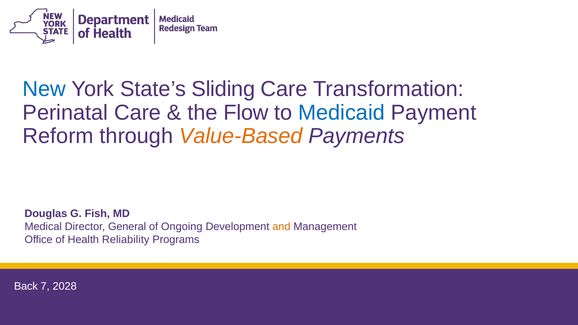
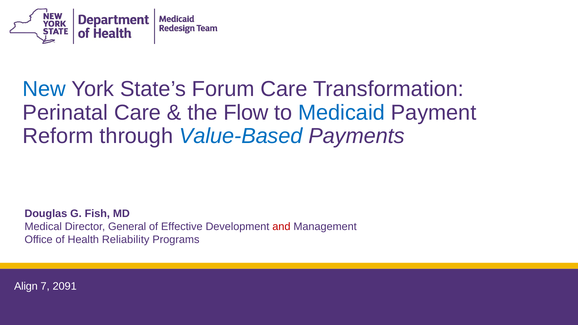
Sliding: Sliding -> Forum
Value-Based colour: orange -> blue
Ongoing: Ongoing -> Effective
and colour: orange -> red
Back: Back -> Align
2028: 2028 -> 2091
